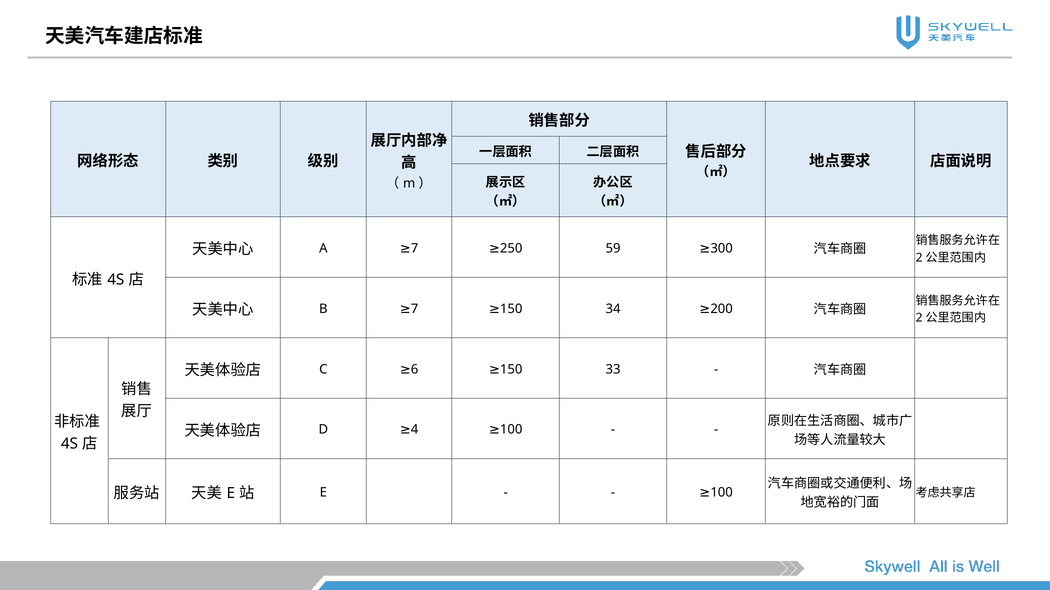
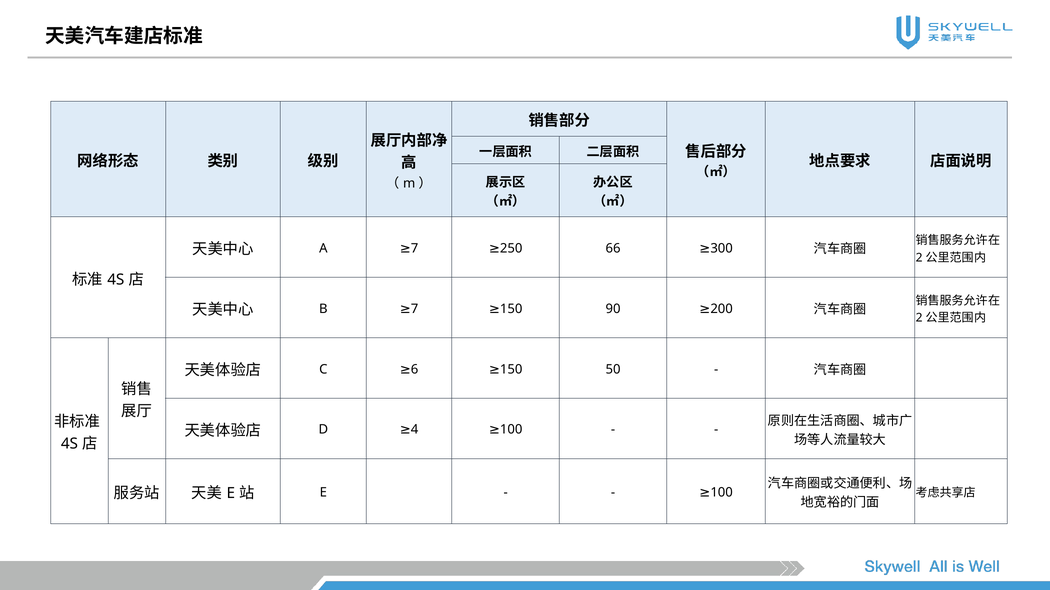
59: 59 -> 66
34: 34 -> 90
33: 33 -> 50
